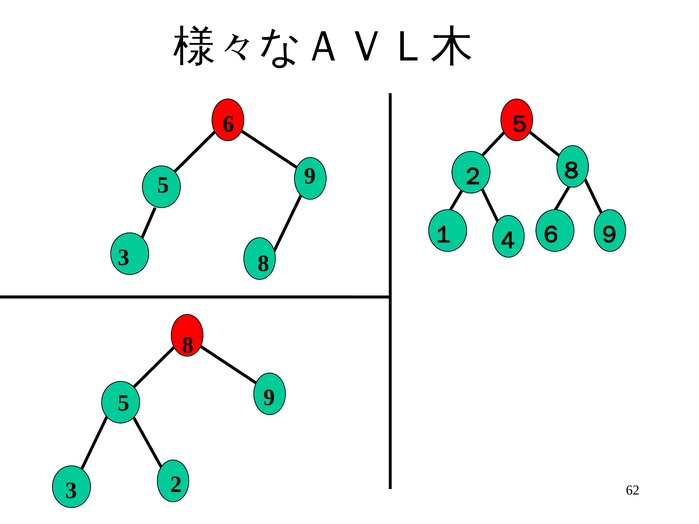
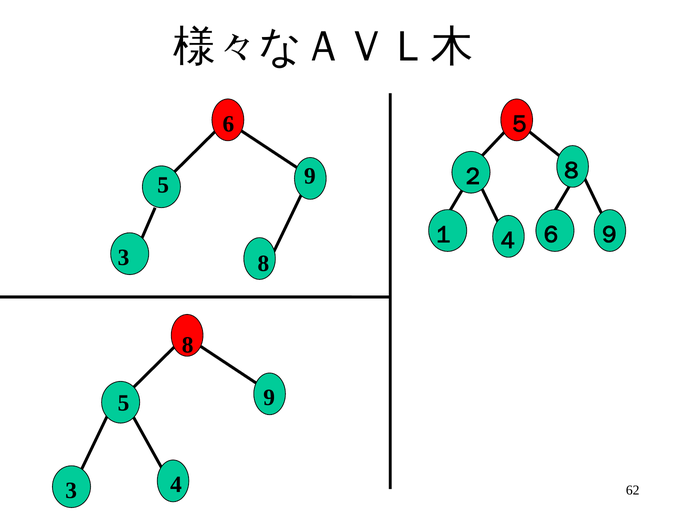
2: 2 -> 4
